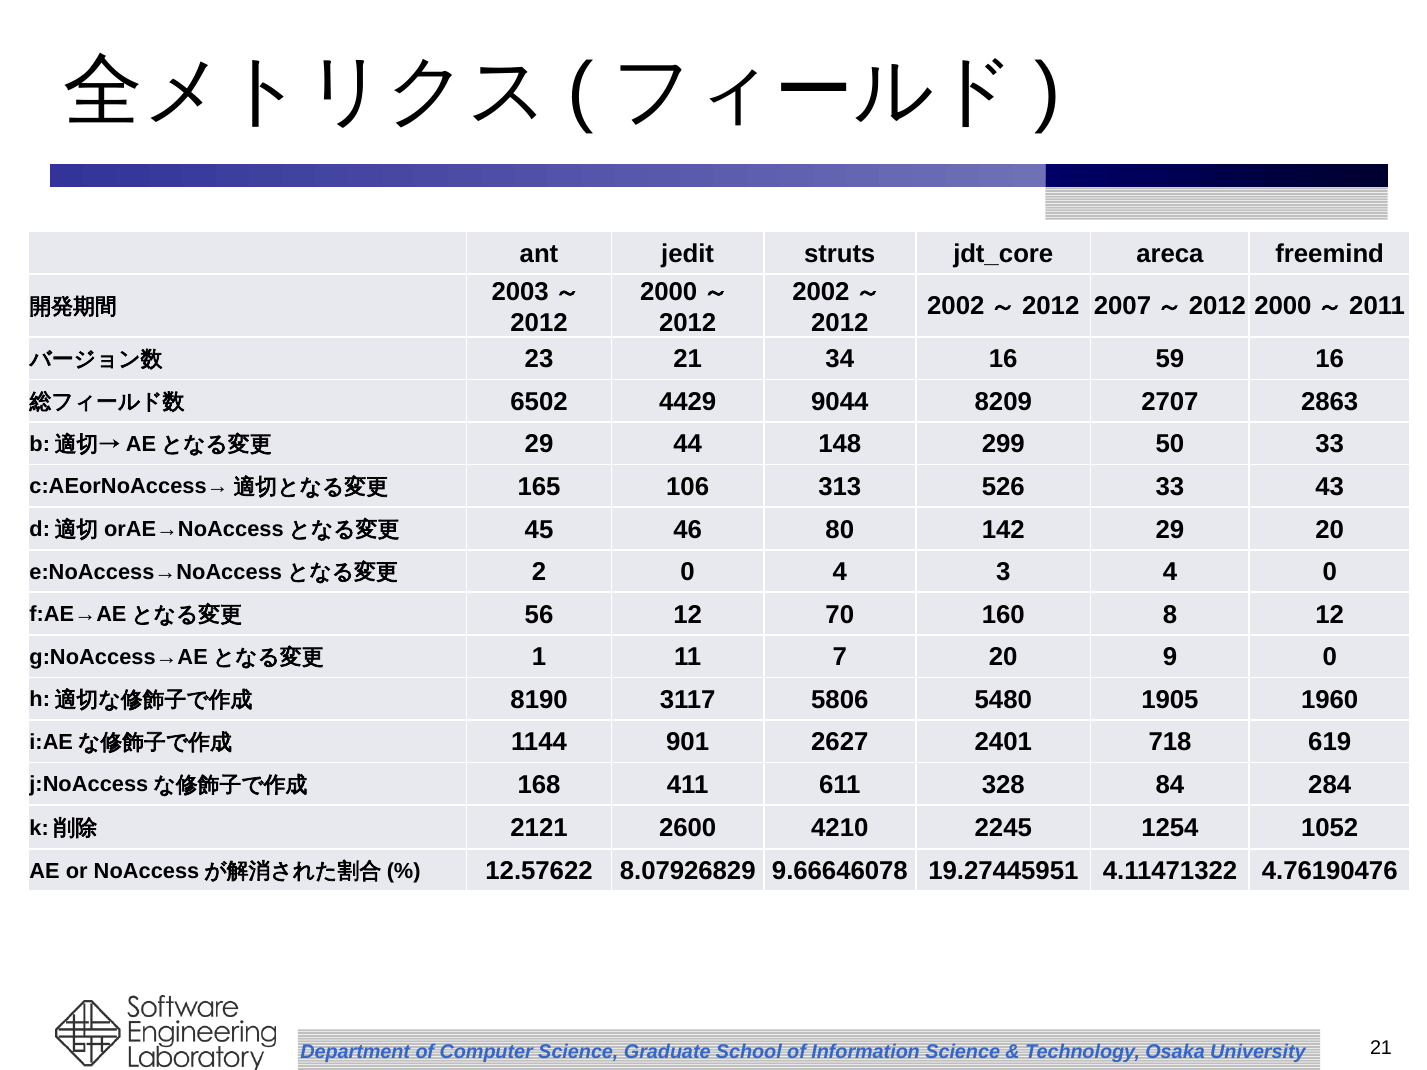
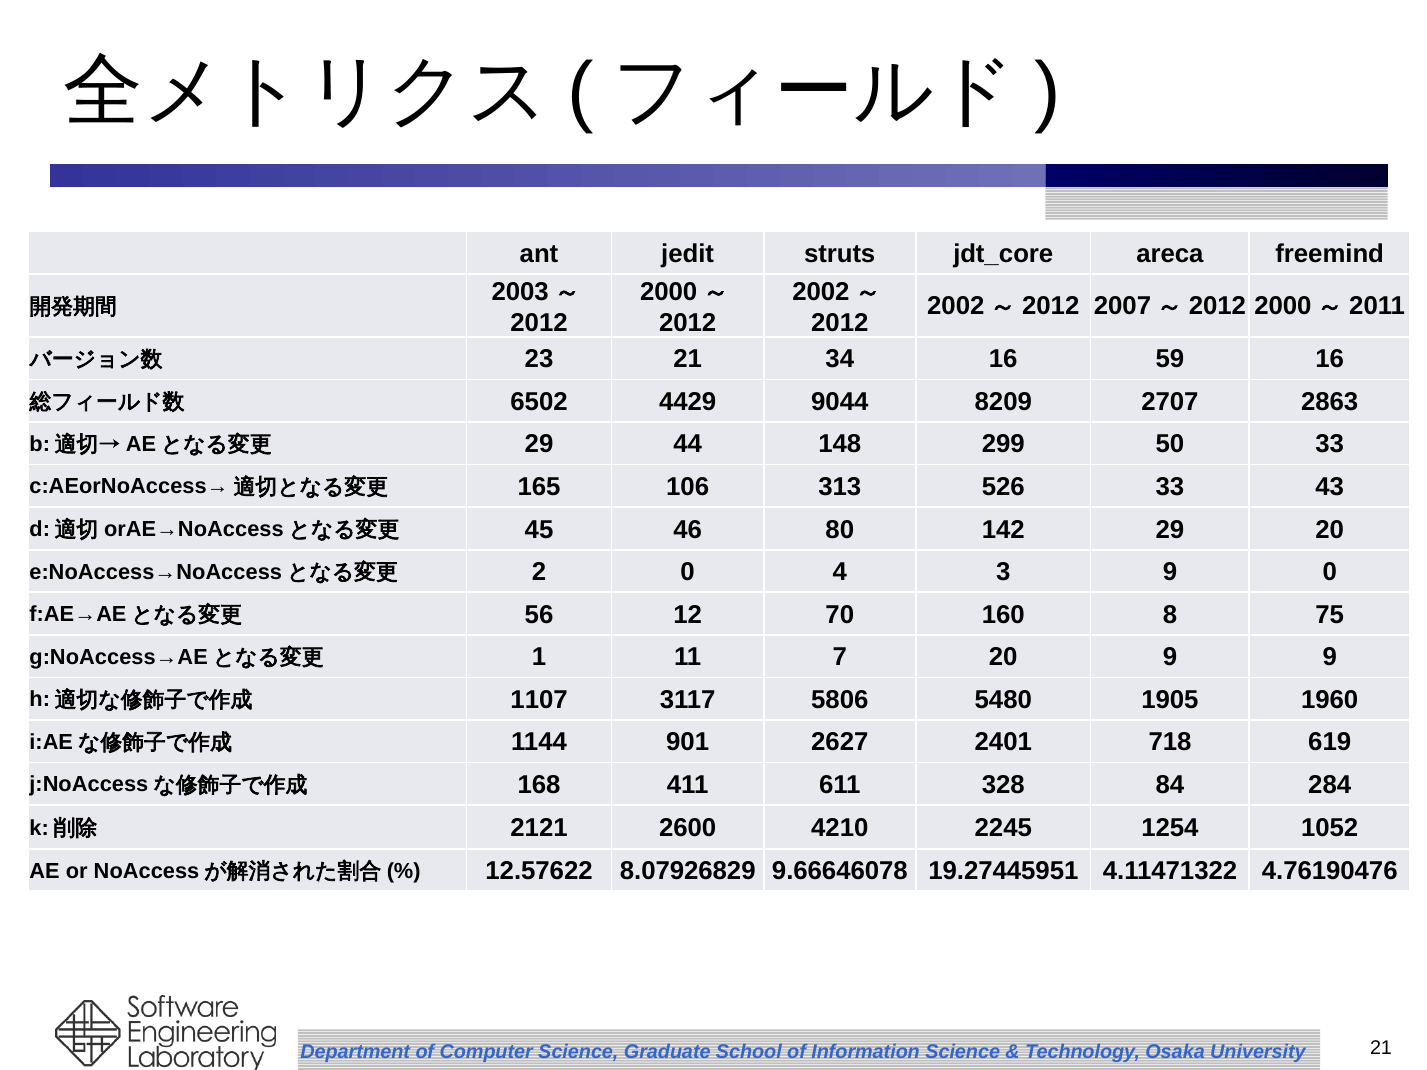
3 4: 4 -> 9
8 12: 12 -> 75
9 0: 0 -> 9
8190: 8190 -> 1107
